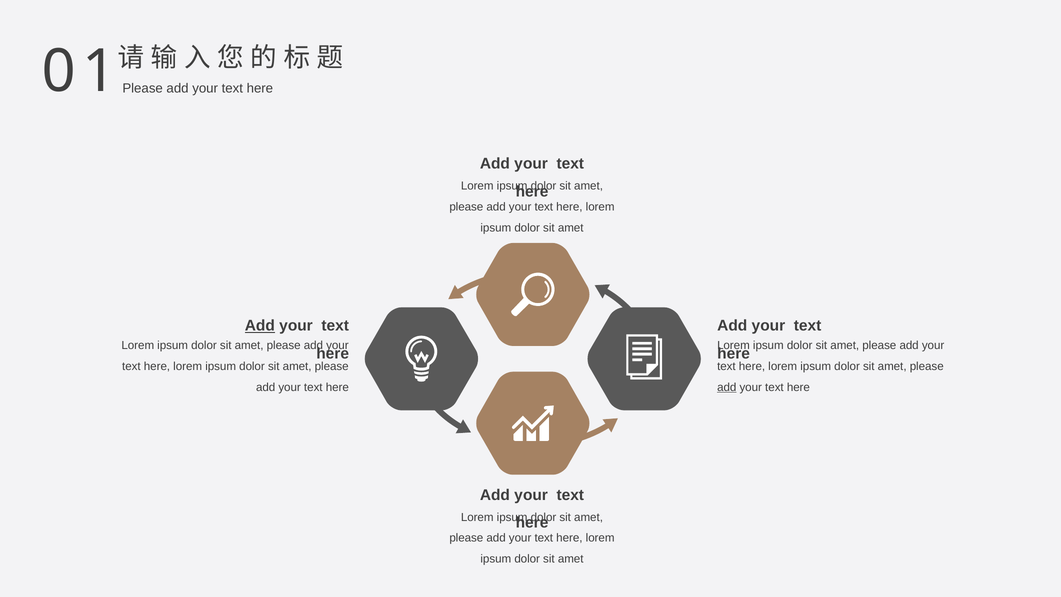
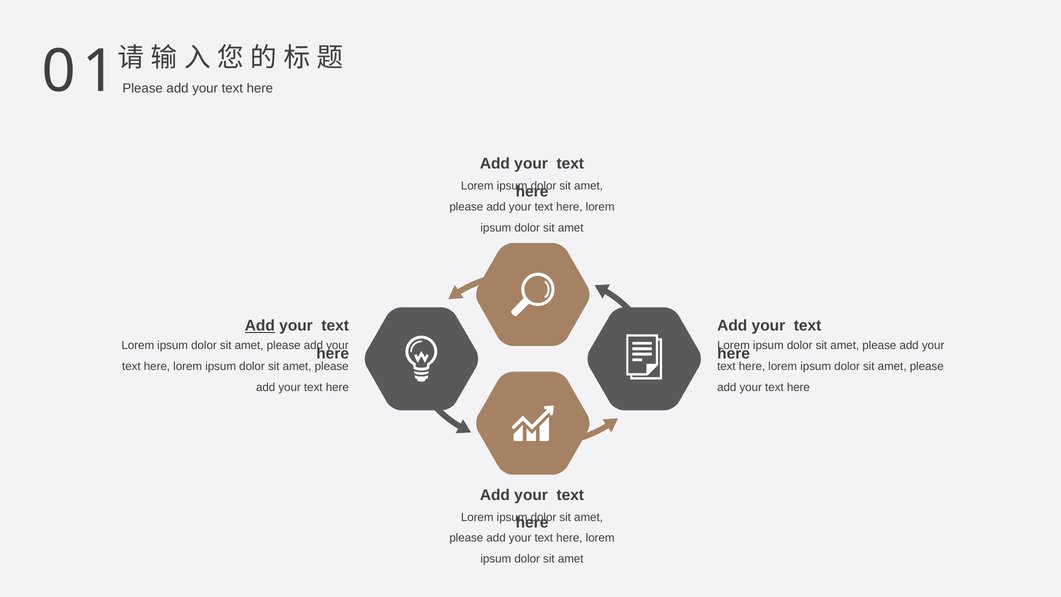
add at (727, 387) underline: present -> none
